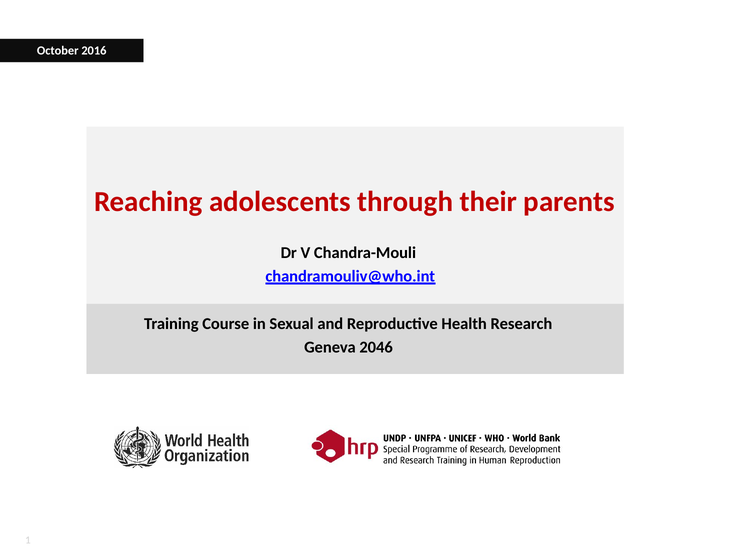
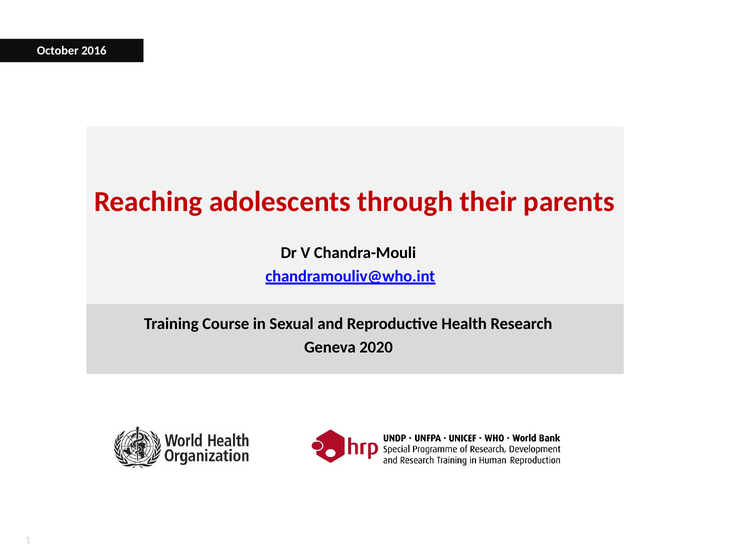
2046: 2046 -> 2020
